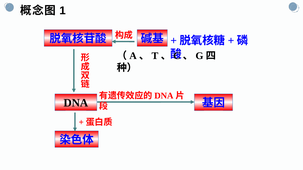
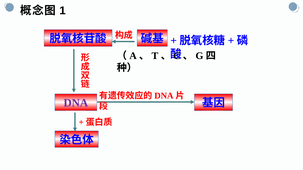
DNA colour: black -> purple
